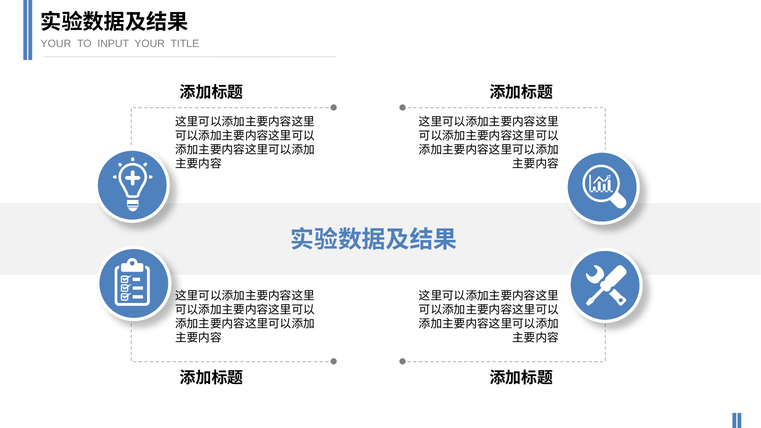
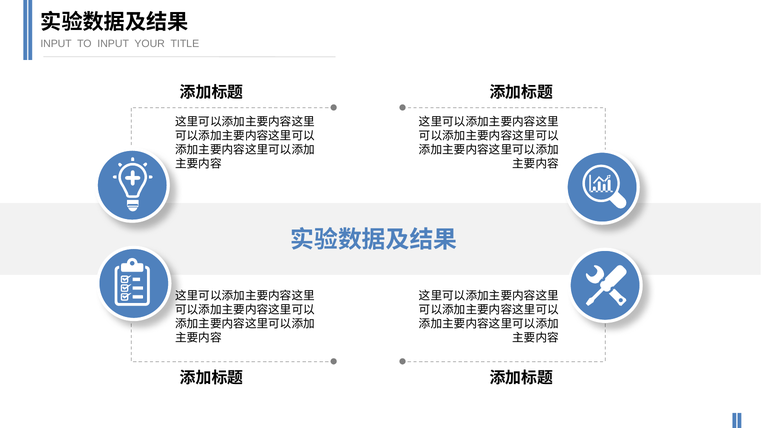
YOUR at (56, 44): YOUR -> INPUT
